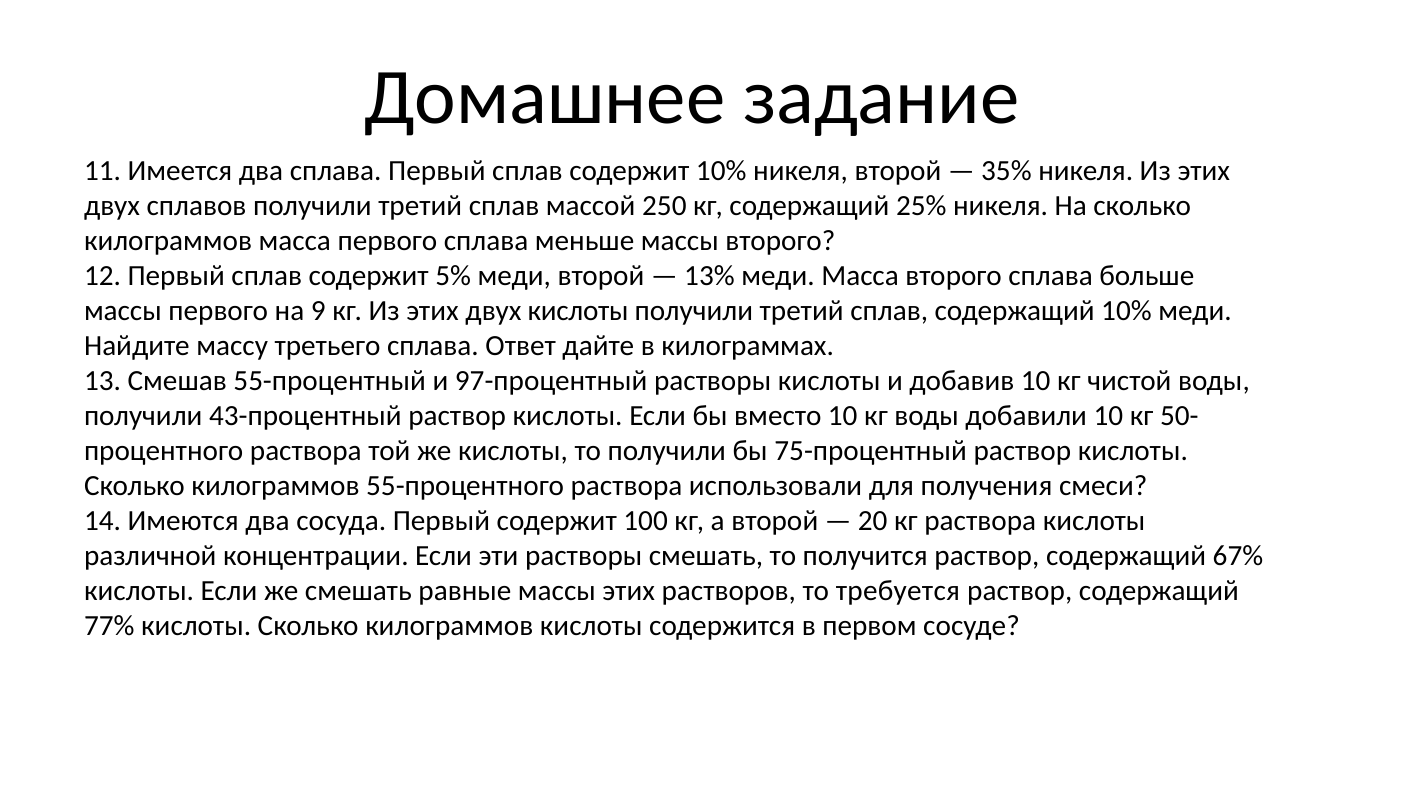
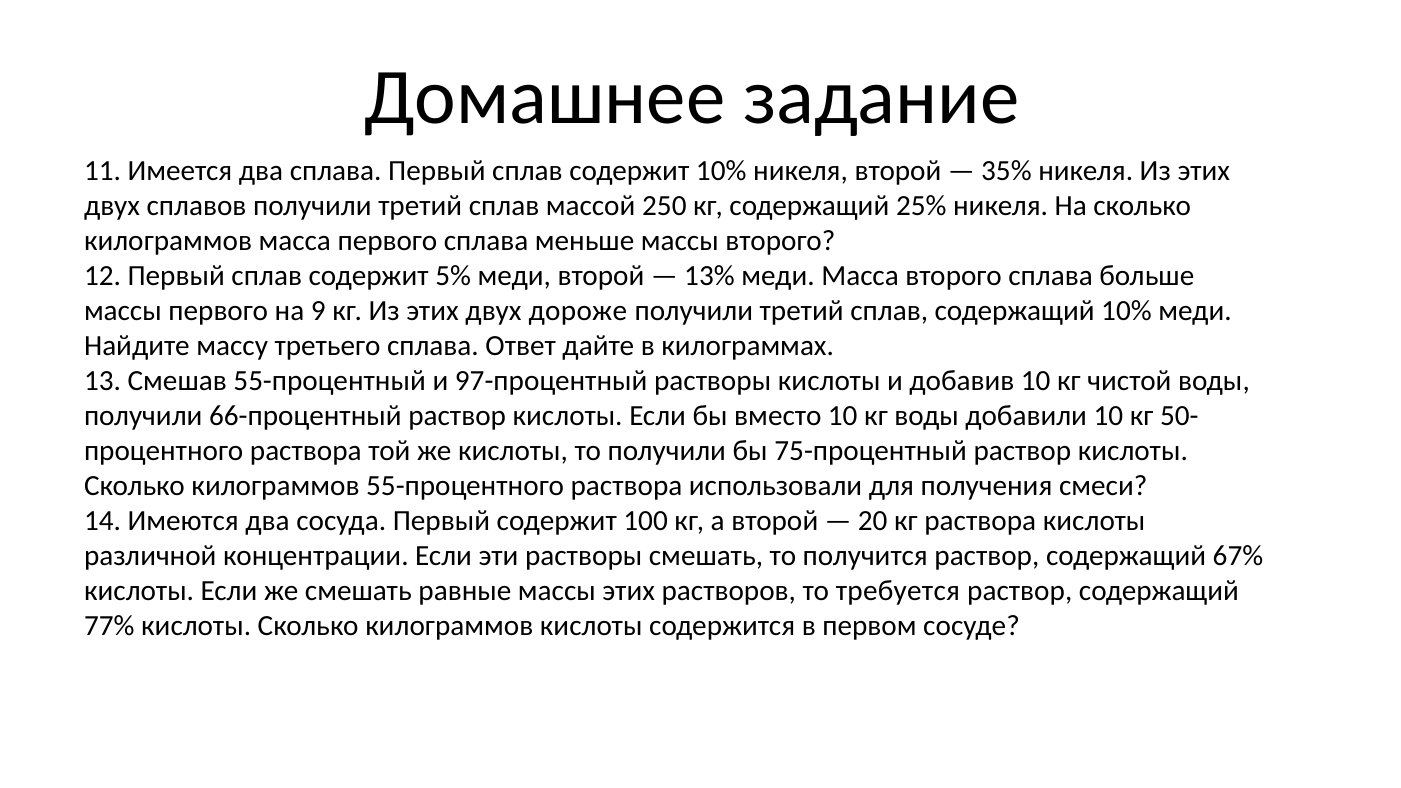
двух кислоты: кислоты -> дороже
43-процентный: 43-процентный -> 66-процентный
